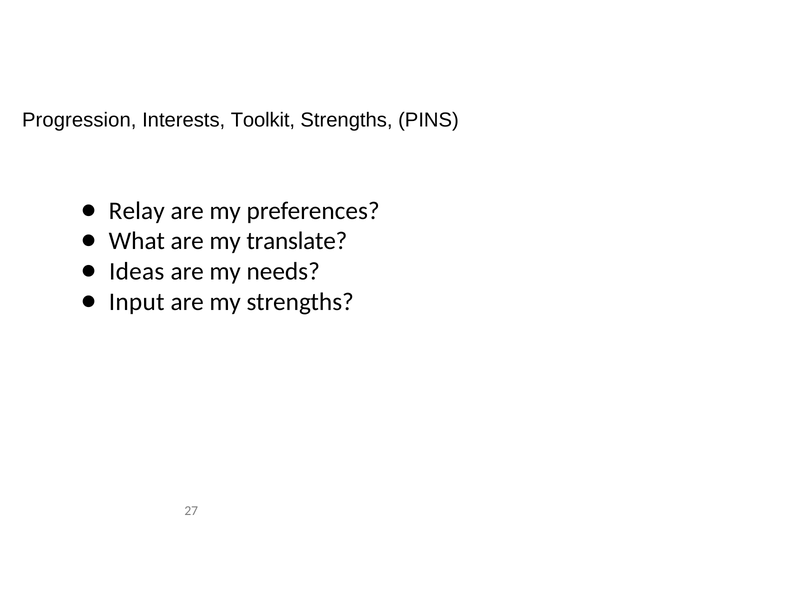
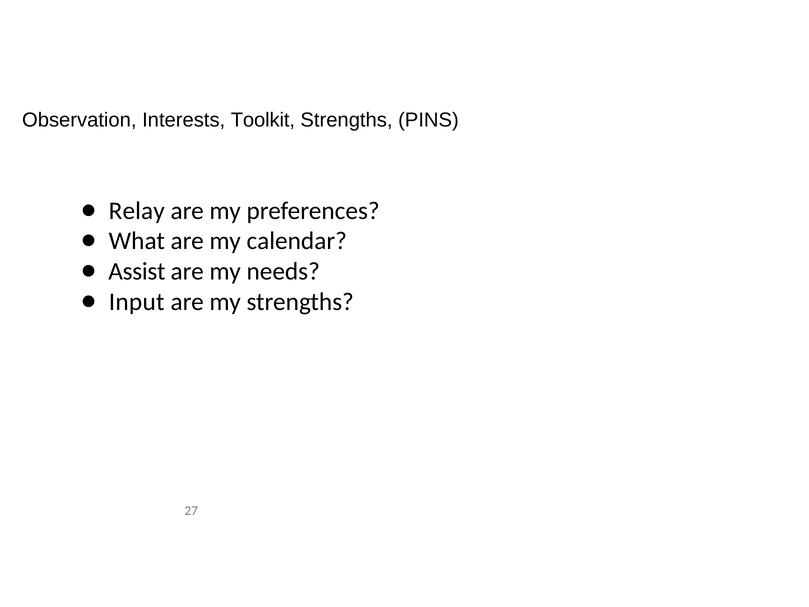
Progression: Progression -> Observation
translate: translate -> calendar
Ideas: Ideas -> Assist
